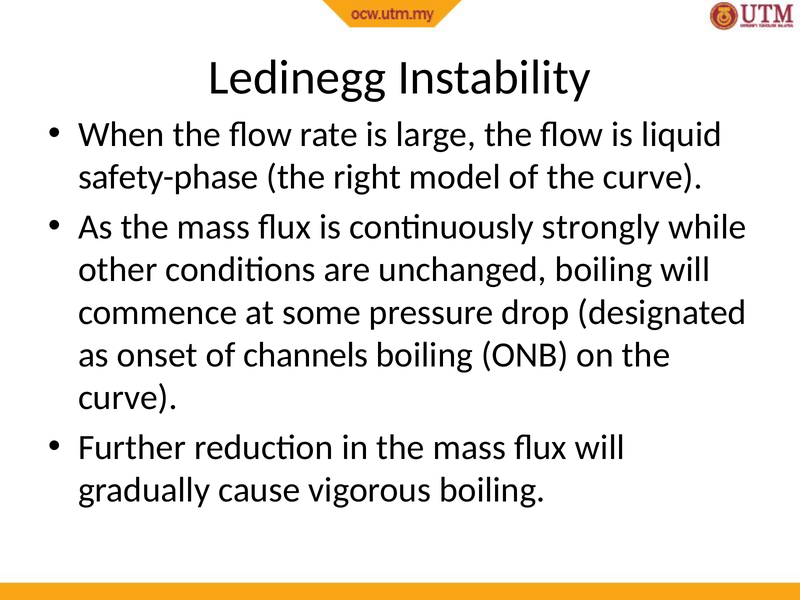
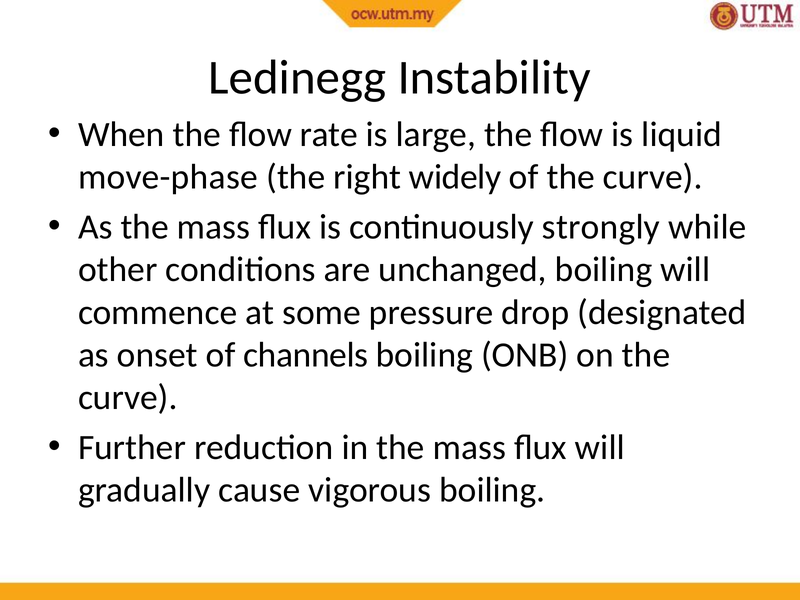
safety-phase: safety-phase -> move-phase
model: model -> widely
